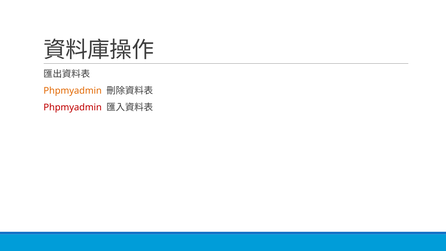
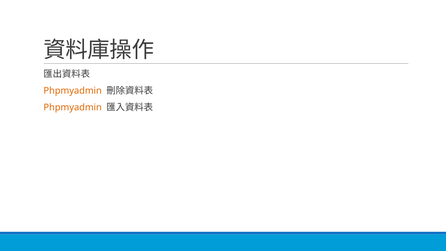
Phpmyadmin at (73, 107) colour: red -> orange
